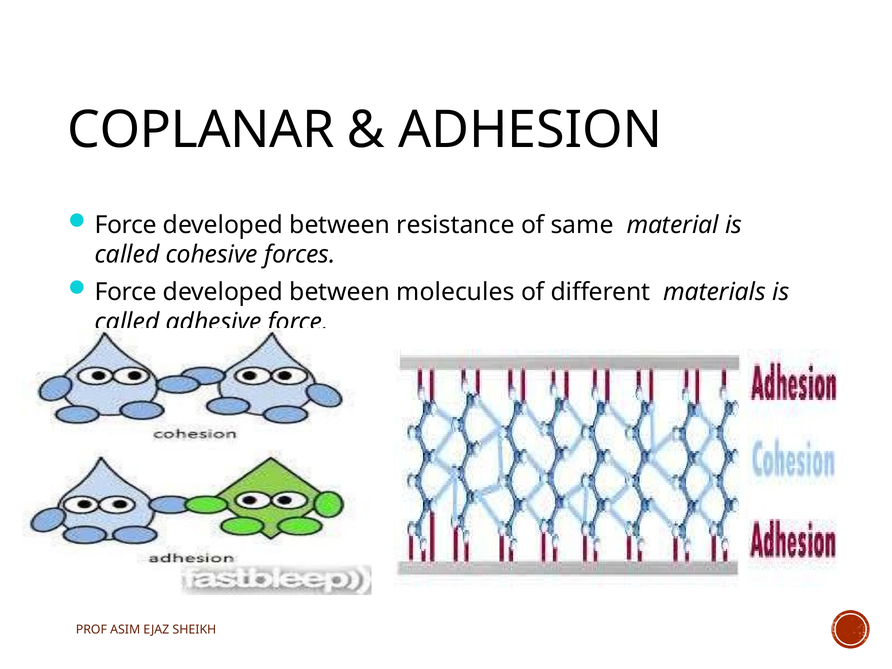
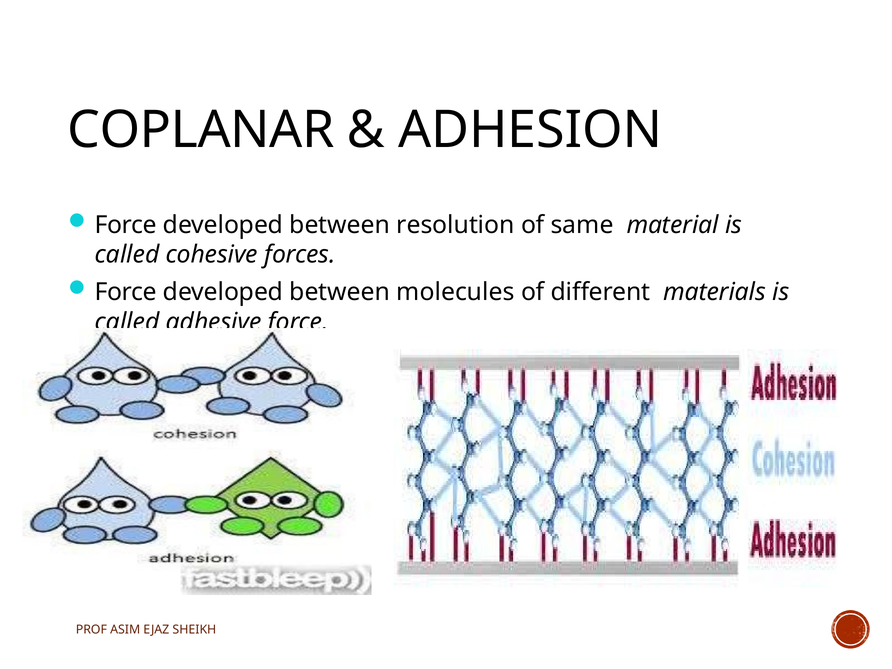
resistance: resistance -> resolution
